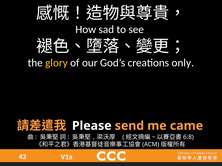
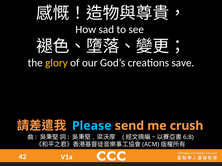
only: only -> save
Please colour: white -> light blue
came: came -> crush
